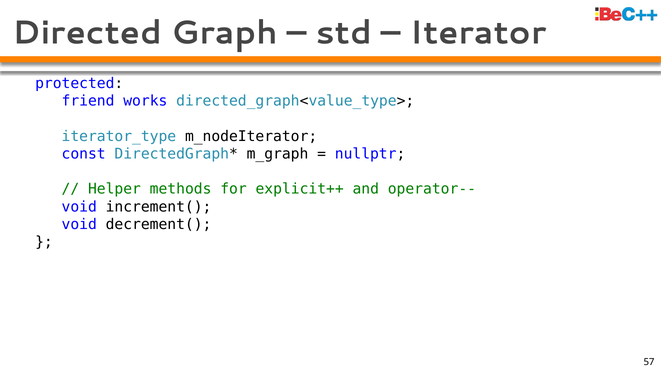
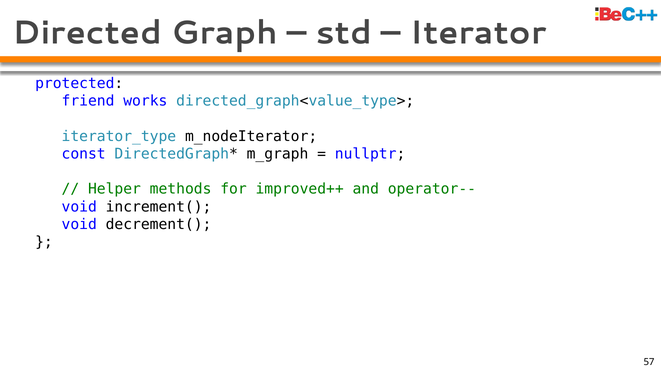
explicit++: explicit++ -> improved++
